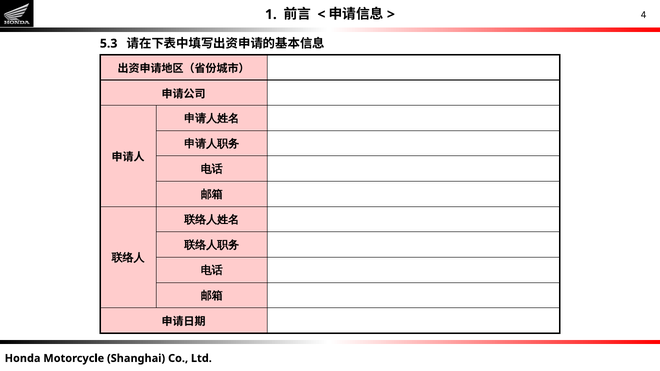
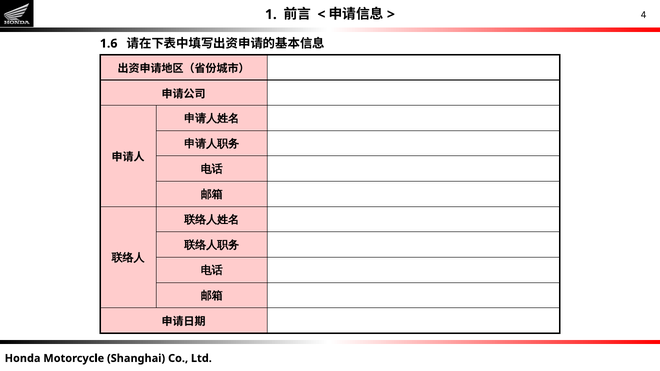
5.3: 5.3 -> 1.6
